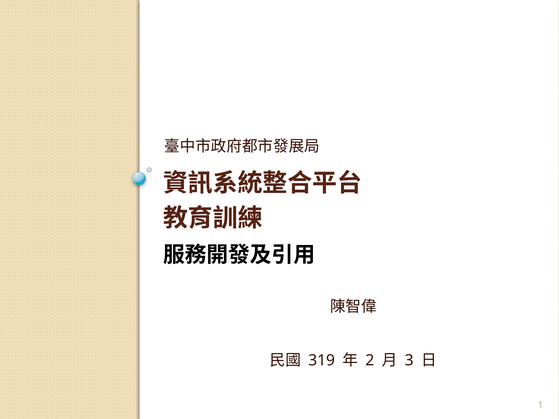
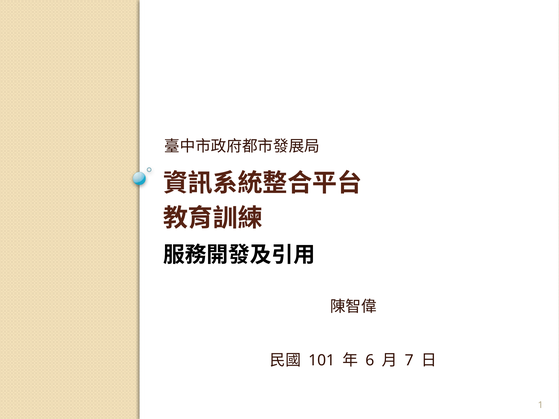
319: 319 -> 101
2: 2 -> 6
3: 3 -> 7
